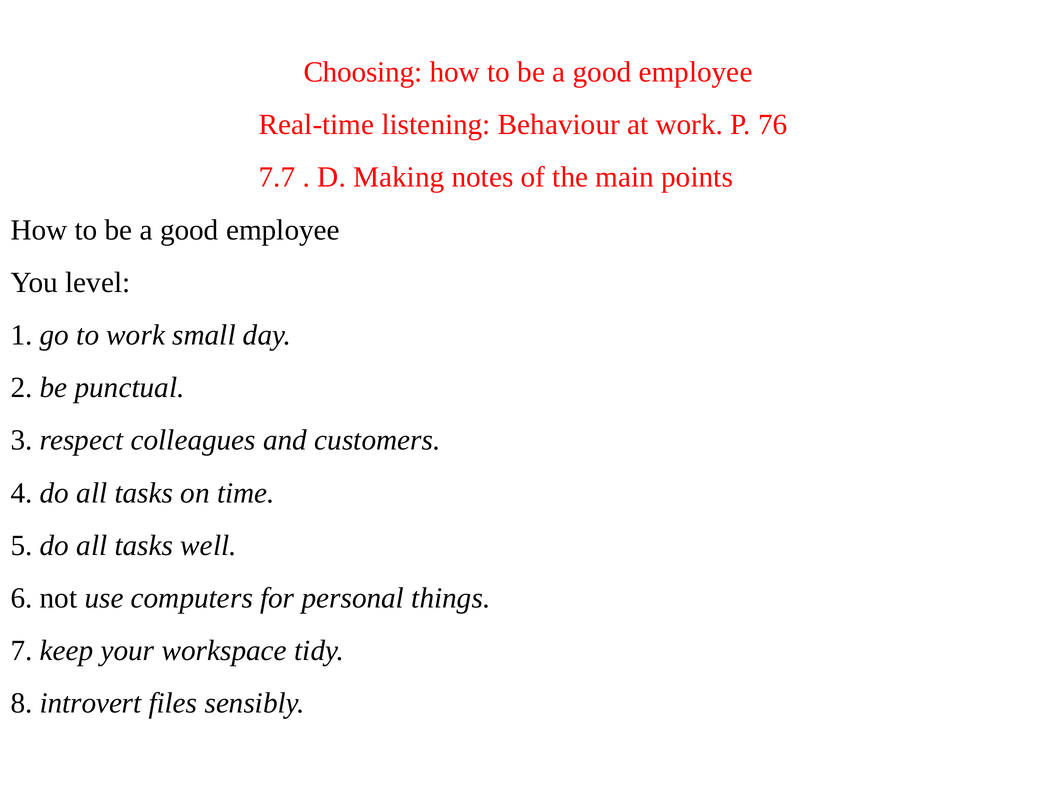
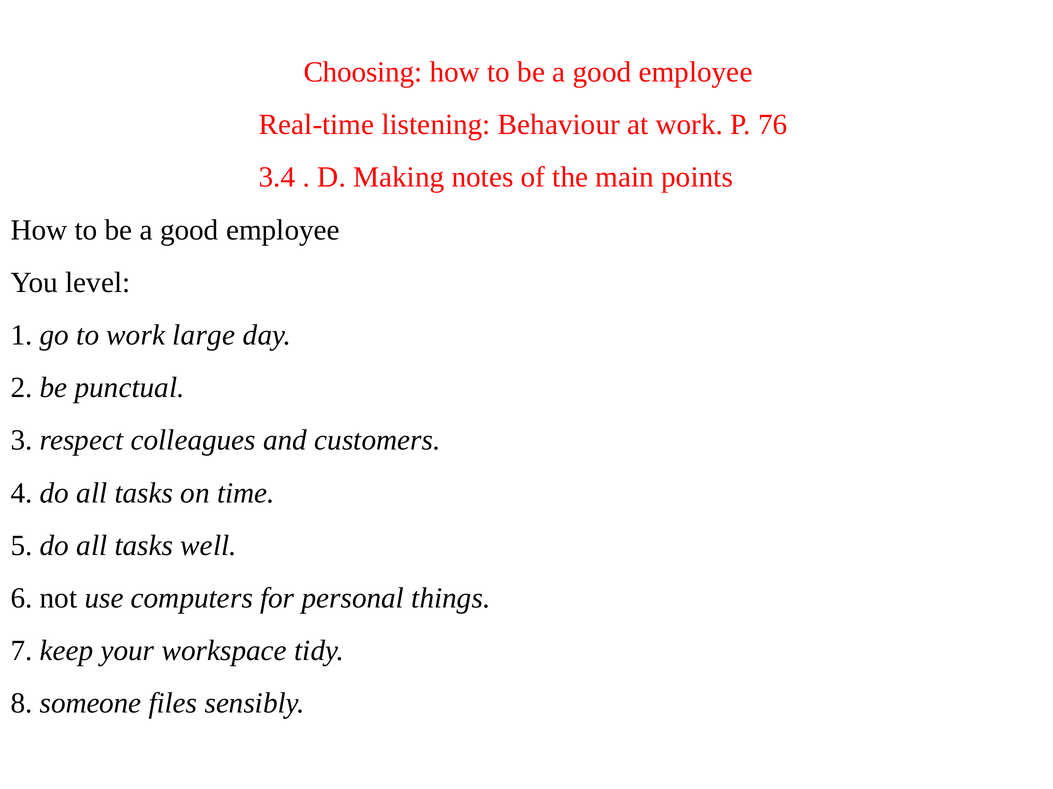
7.7: 7.7 -> 3.4
small: small -> large
introvert: introvert -> someone
